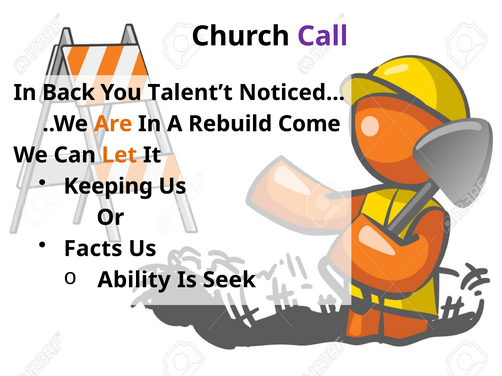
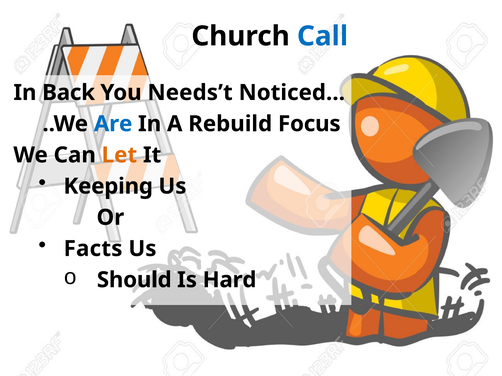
Call colour: purple -> blue
Talent’t: Talent’t -> Needs’t
Are colour: orange -> blue
Come: Come -> Focus
Ability: Ability -> Should
Seek: Seek -> Hard
